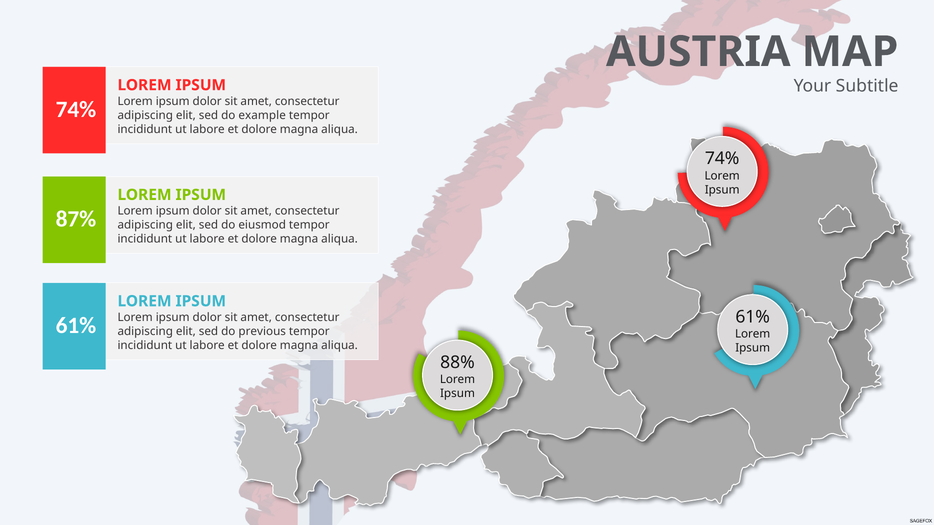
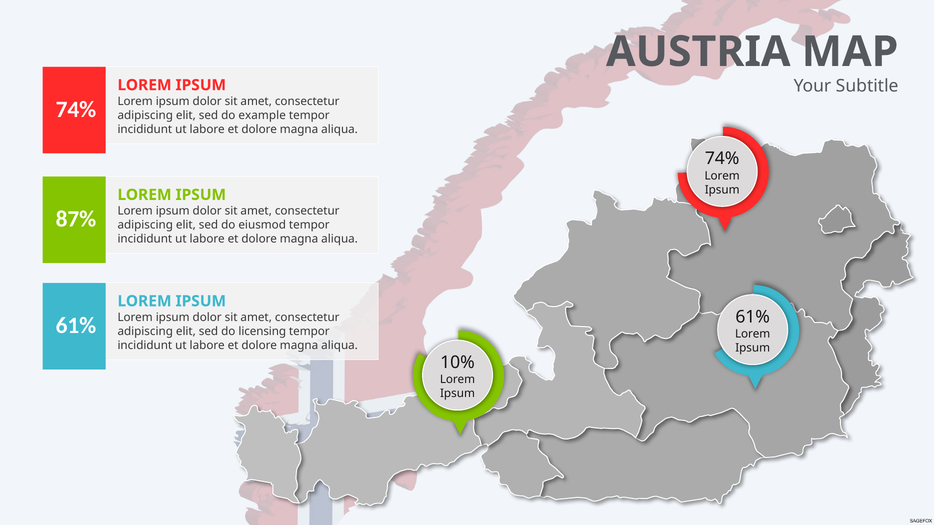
previous: previous -> licensing
88%: 88% -> 10%
